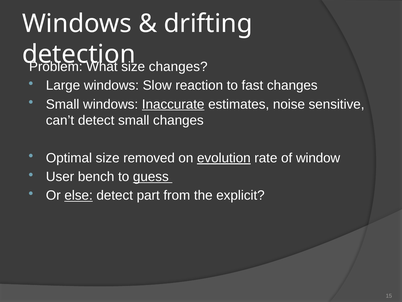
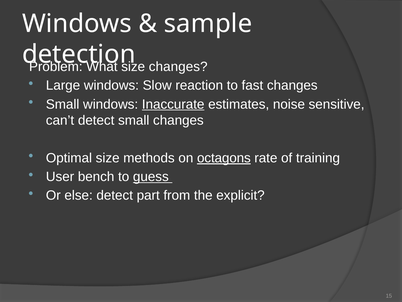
drifting: drifting -> sample
removed: removed -> methods
evolution: evolution -> octagons
window: window -> training
else underline: present -> none
